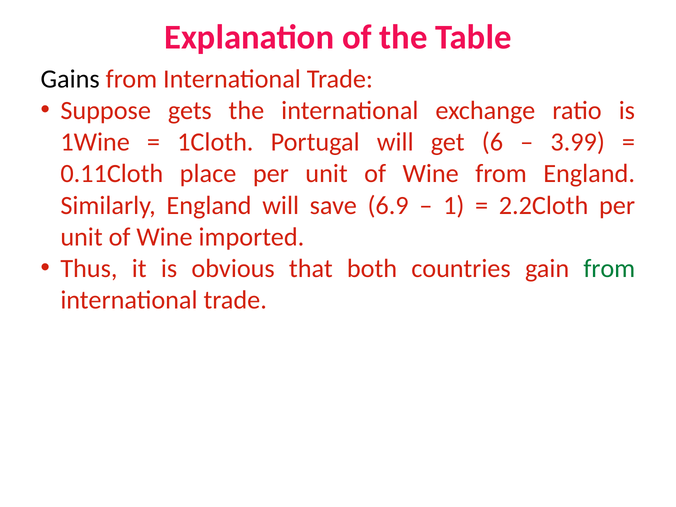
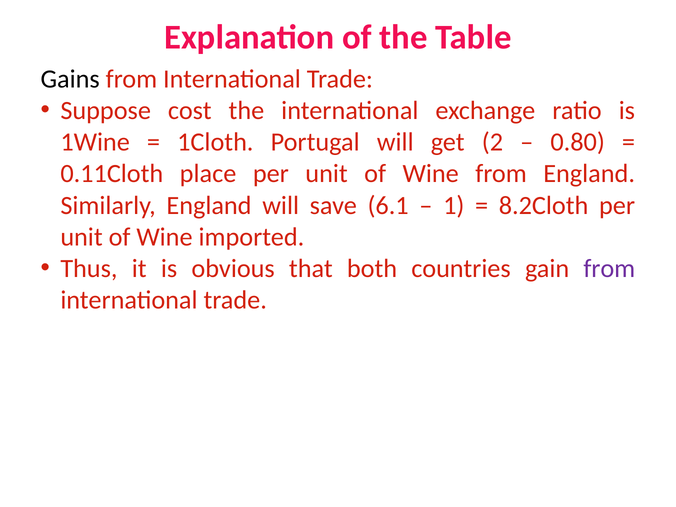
gets: gets -> cost
6: 6 -> 2
3.99: 3.99 -> 0.80
6.9: 6.9 -> 6.1
2.2Cloth: 2.2Cloth -> 8.2Cloth
from at (609, 268) colour: green -> purple
